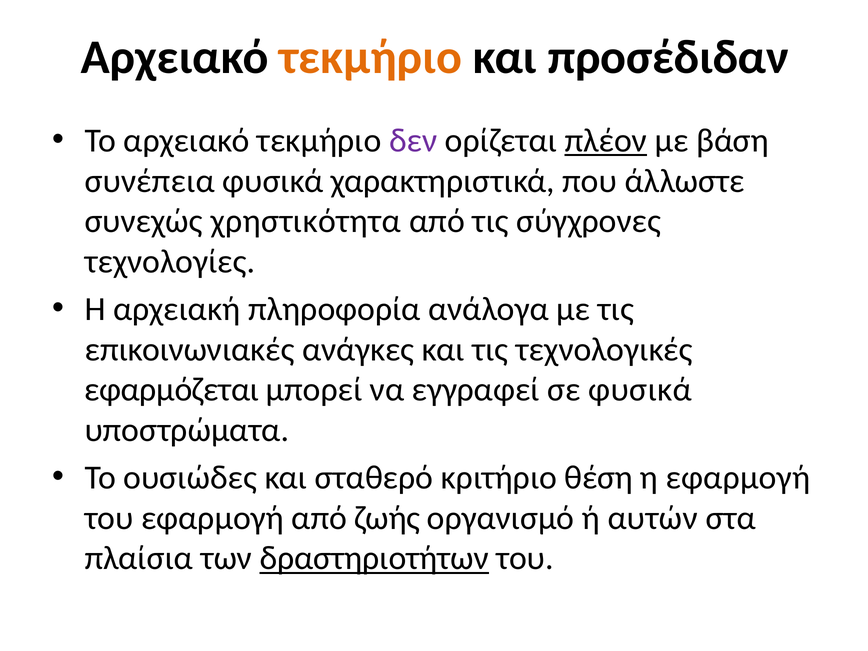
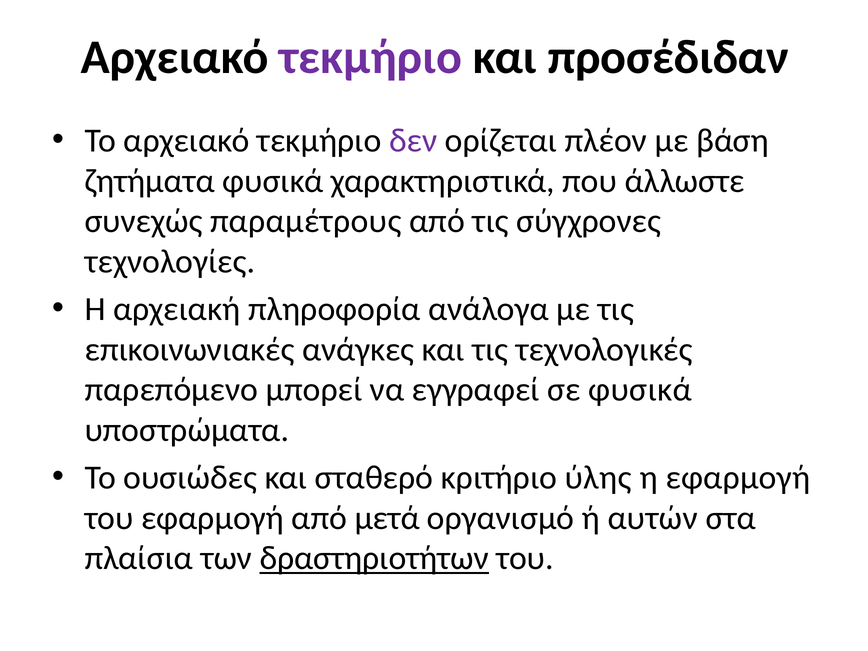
τεκμήριο at (371, 58) colour: orange -> purple
πλέον underline: present -> none
συνέπεια: συνέπεια -> ζητήματα
χρηστικότητα: χρηστικότητα -> παραμέτρους
εφαρμόζεται: εφαρμόζεται -> παρεπόμενο
θέση: θέση -> ύλης
ζωής: ζωής -> μετά
